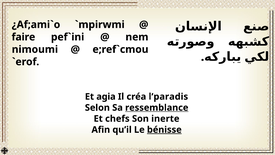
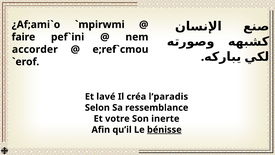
nimoumi: nimoumi -> accorder
agia: agia -> lavé
ressemblance underline: present -> none
chefs: chefs -> votre
